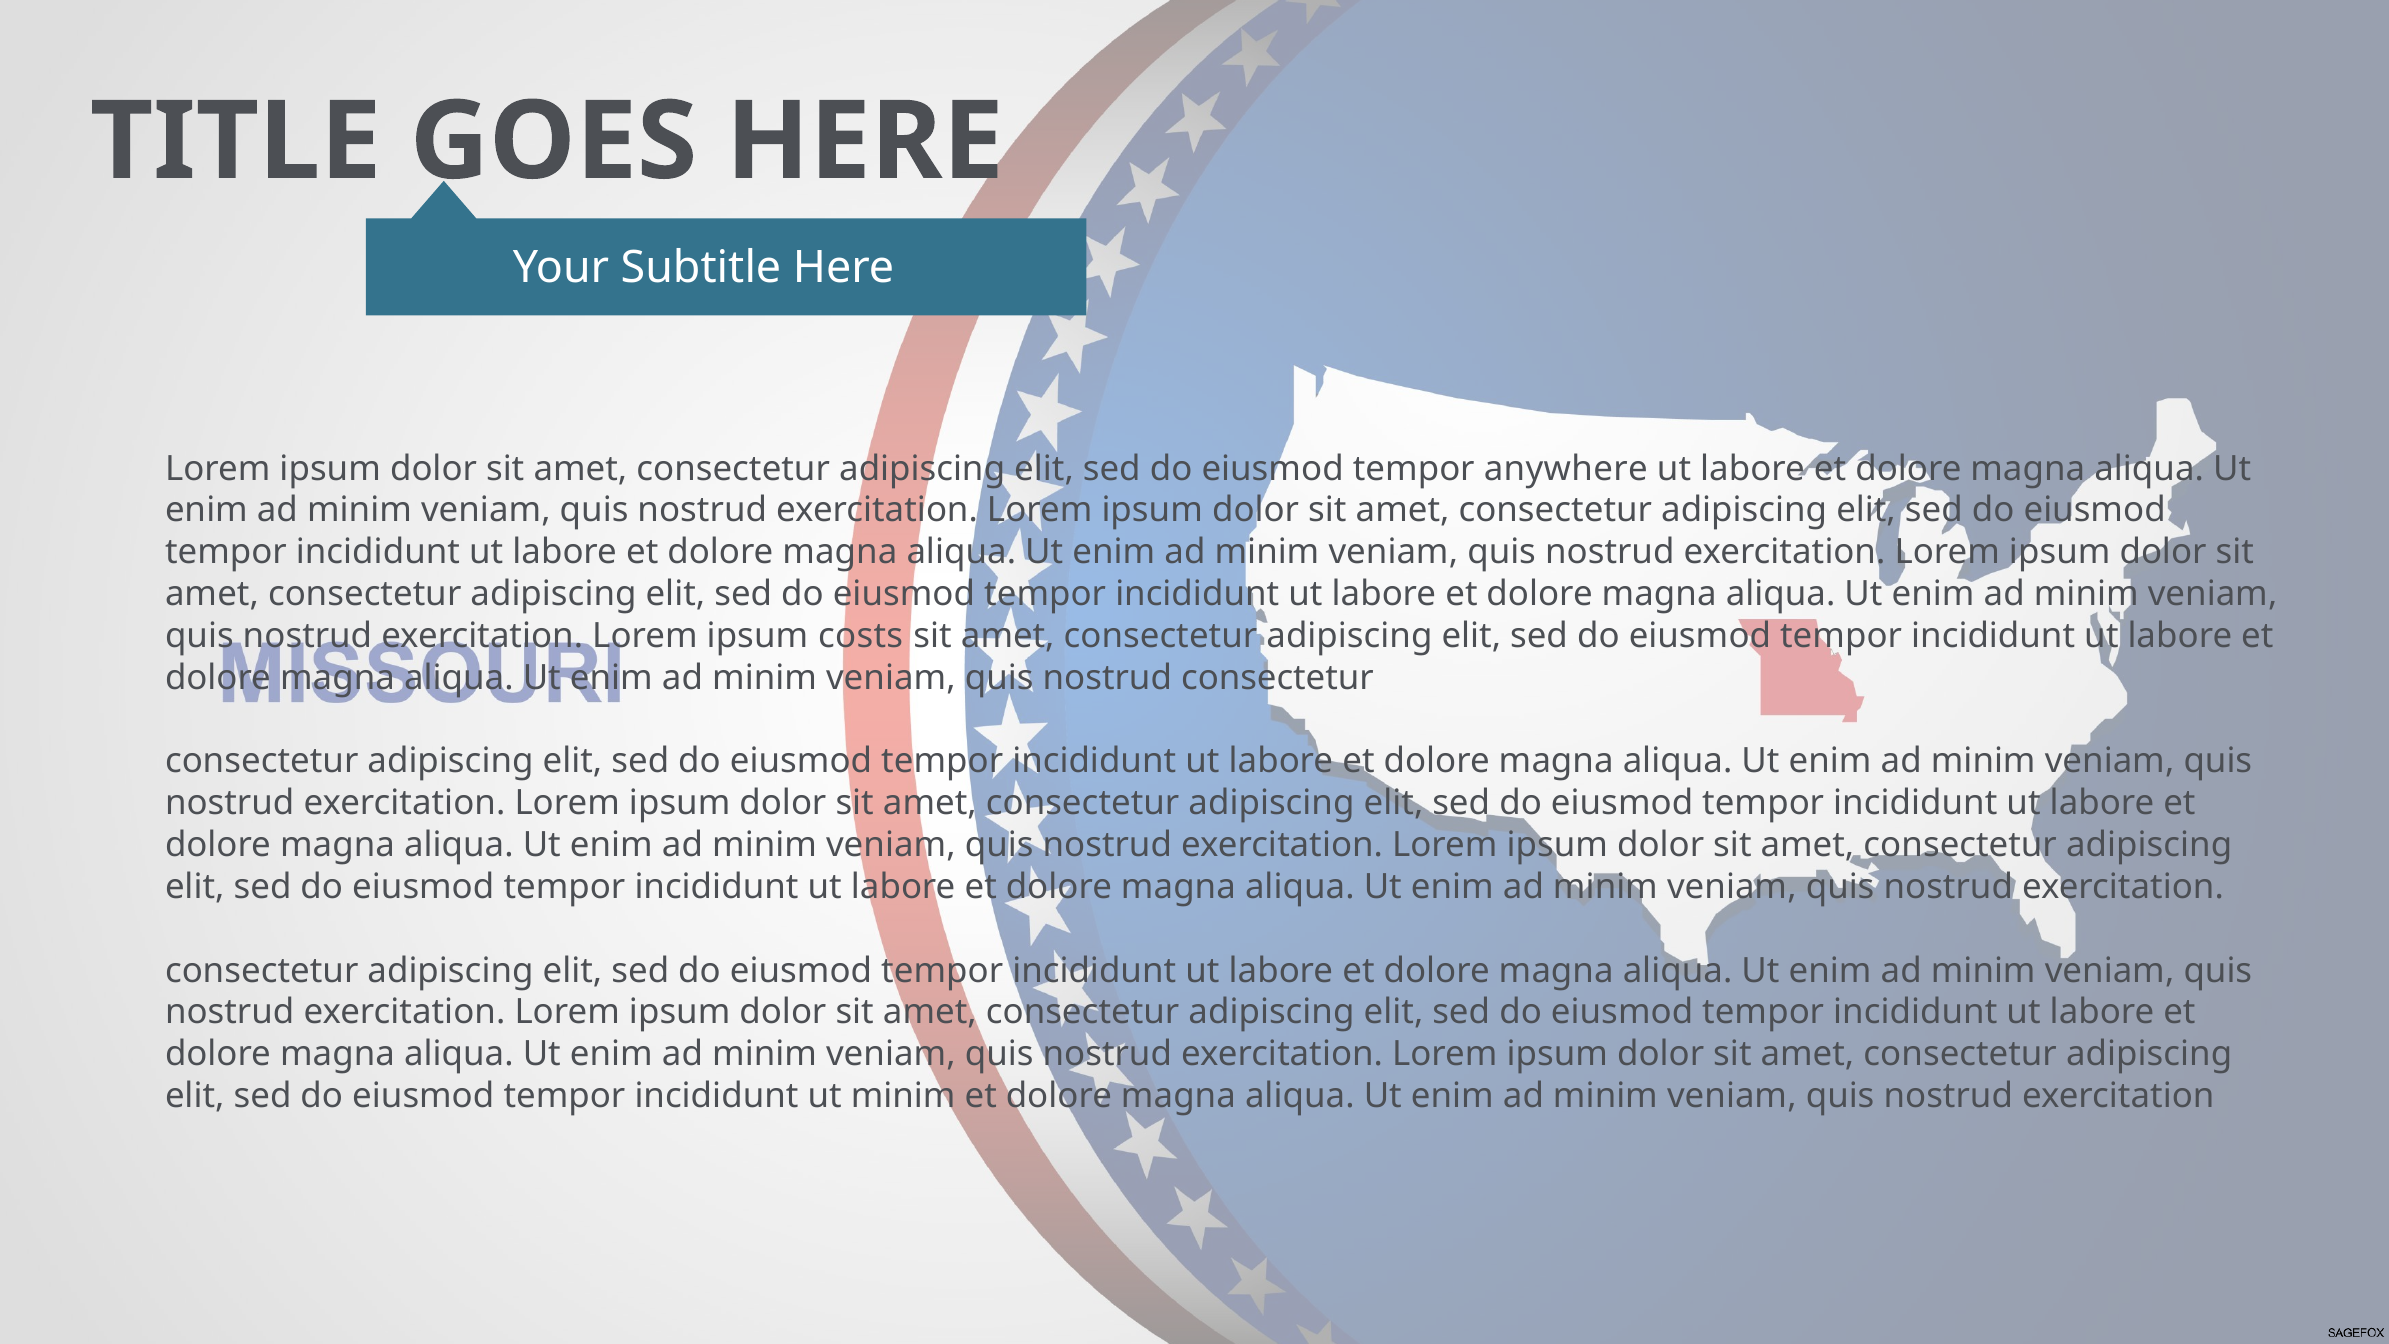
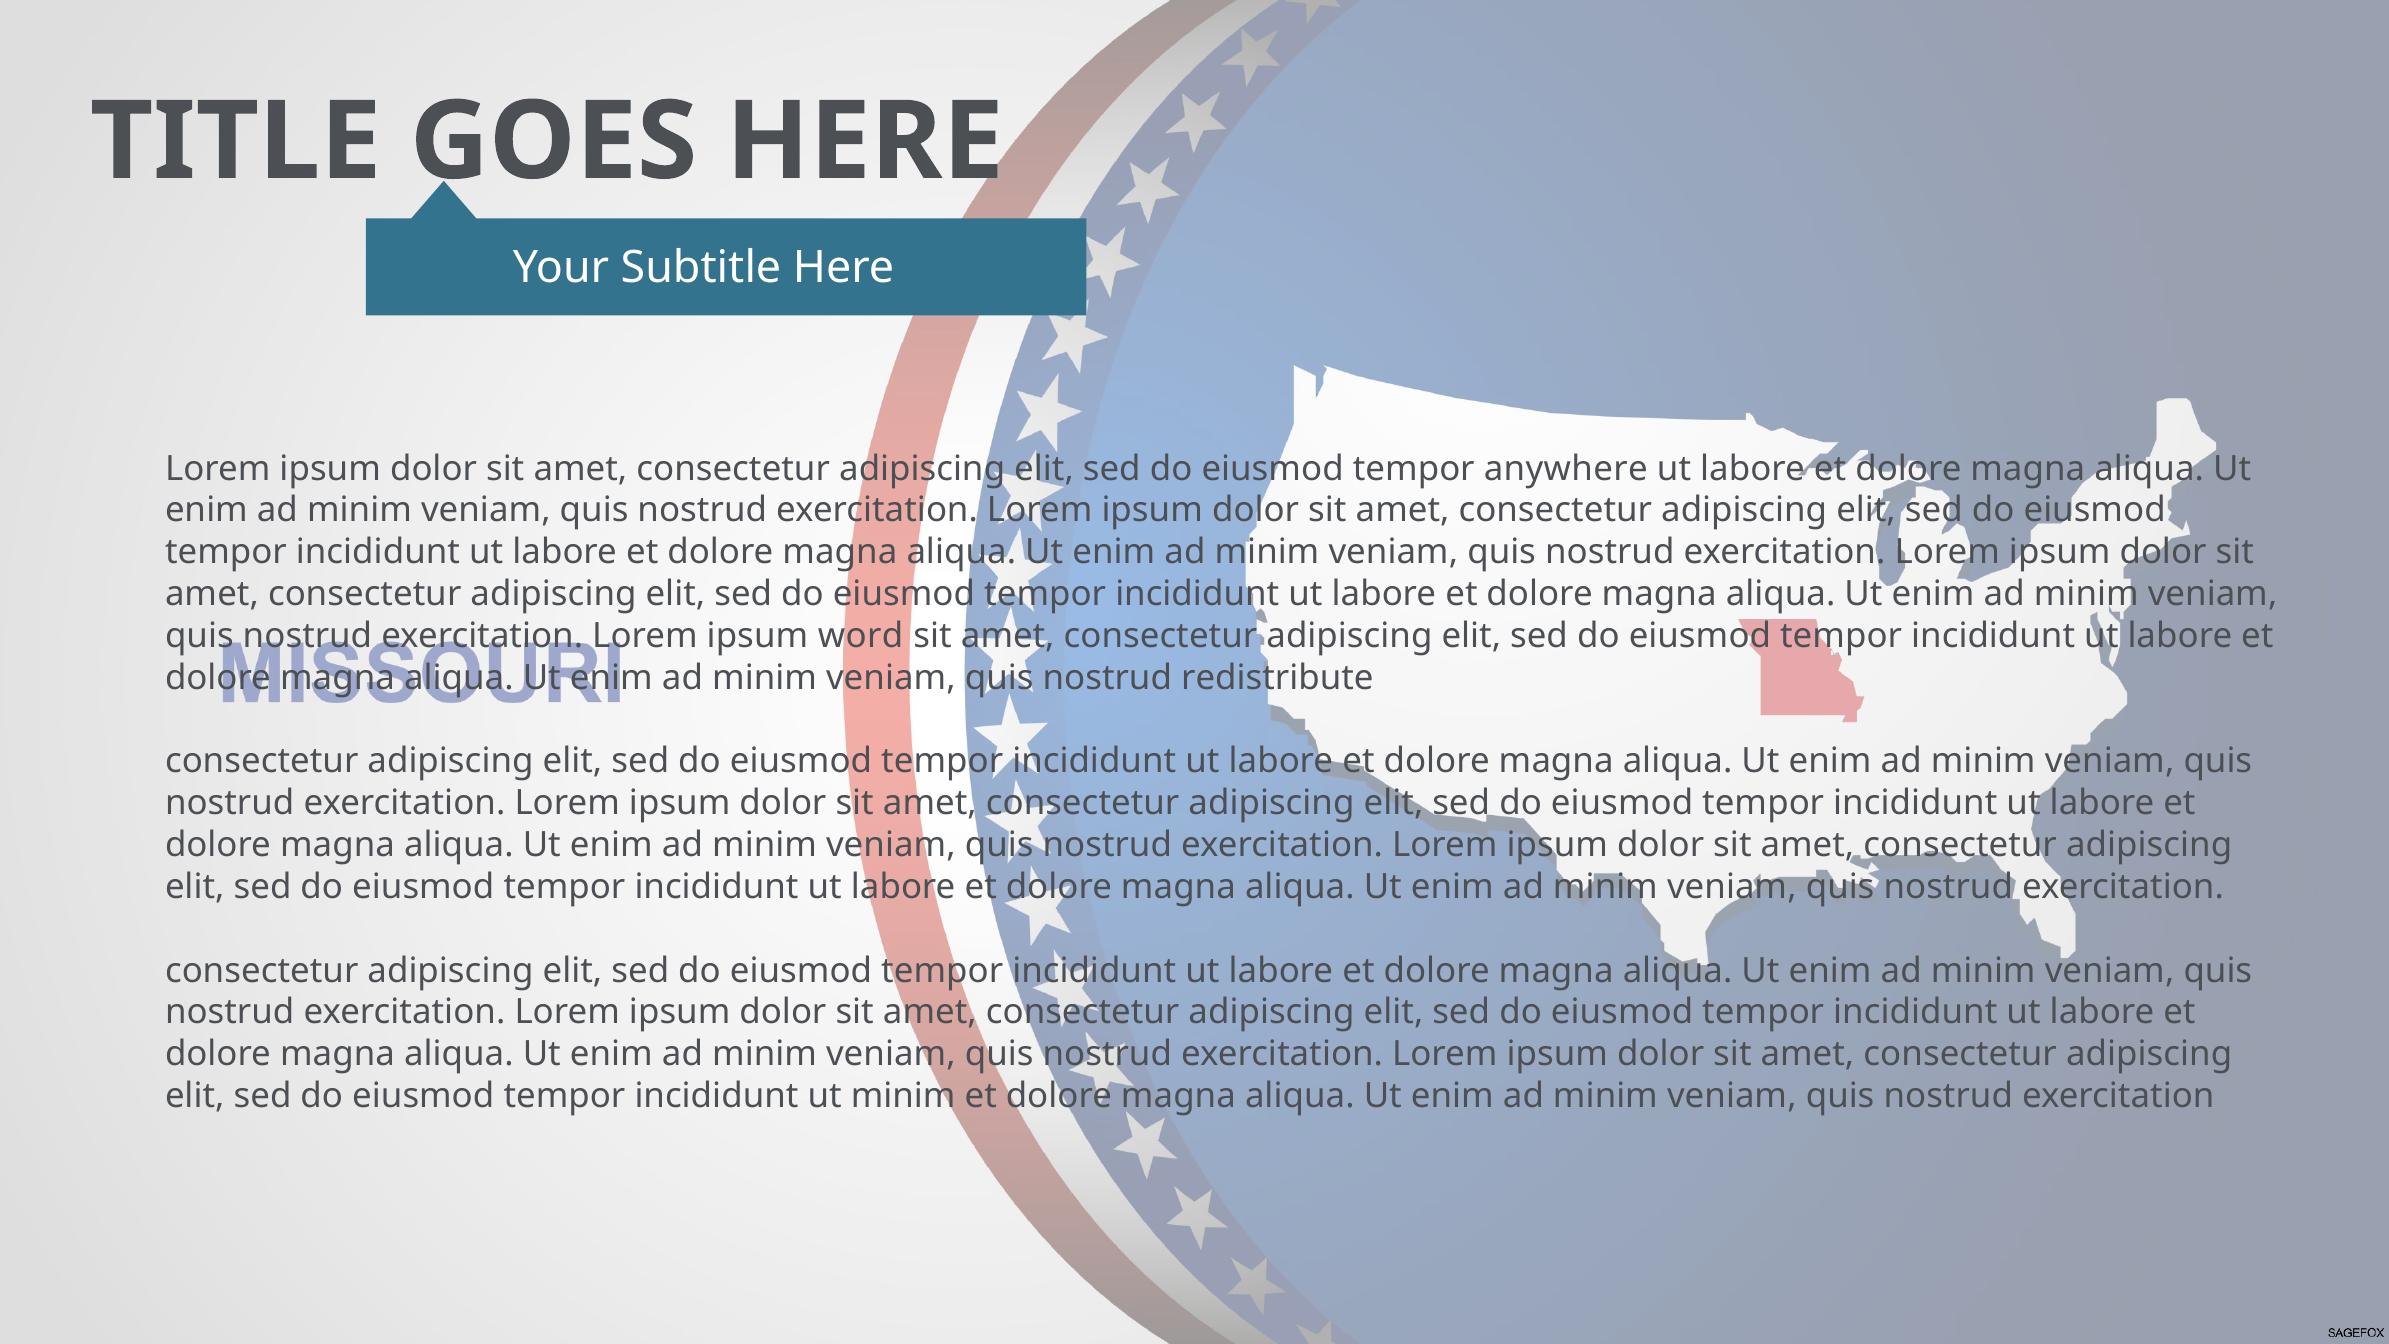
costs: costs -> word
nostrud consectetur: consectetur -> redistribute
